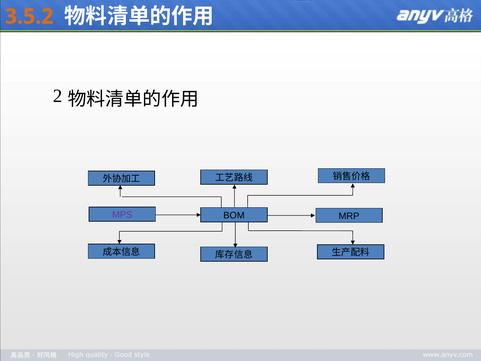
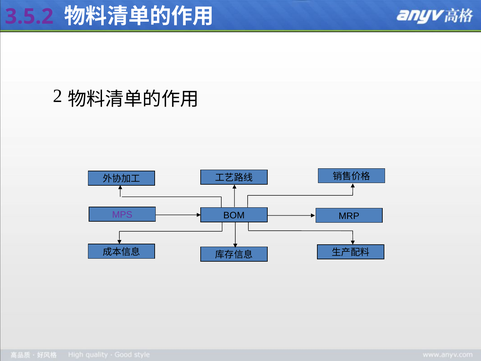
3.5.2 colour: orange -> purple
